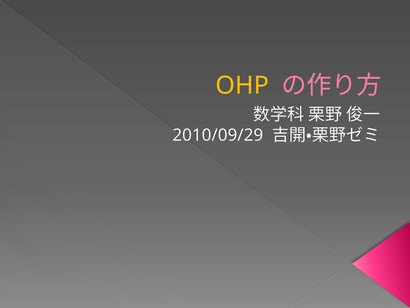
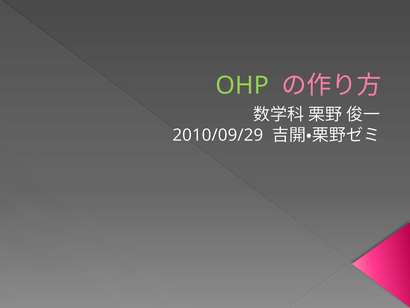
OHP colour: yellow -> light green
